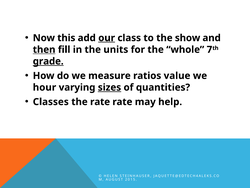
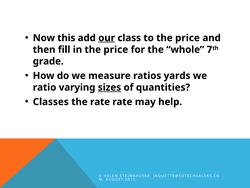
to the show: show -> price
then underline: present -> none
in the units: units -> price
grade underline: present -> none
value: value -> yards
hour: hour -> ratio
